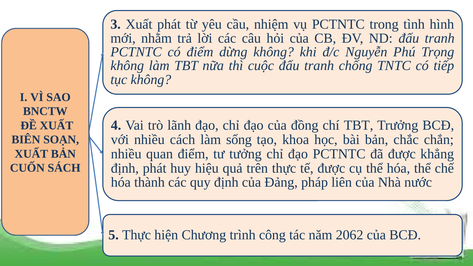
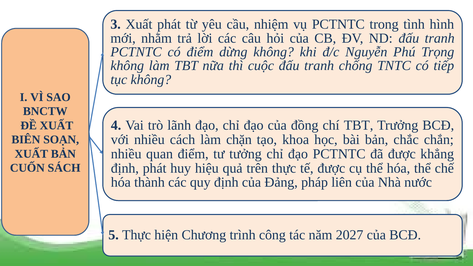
sống: sống -> chặn
2062: 2062 -> 2027
